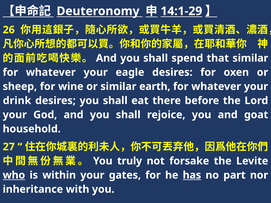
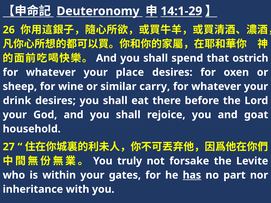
that similar: similar -> ostrich
eagle: eagle -> place
earth: earth -> carry
who underline: present -> none
